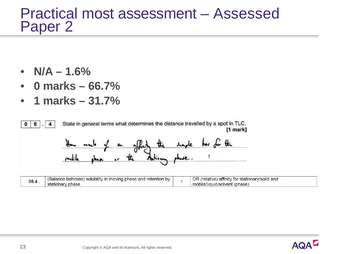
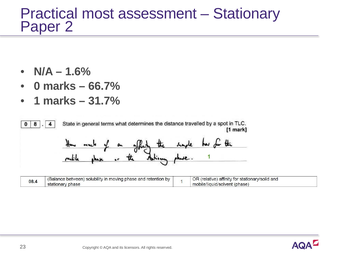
Assessed: Assessed -> Stationary
